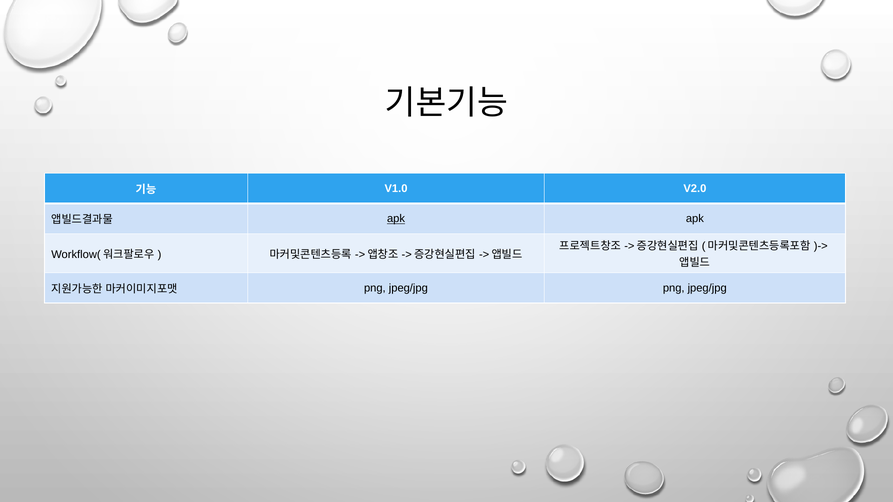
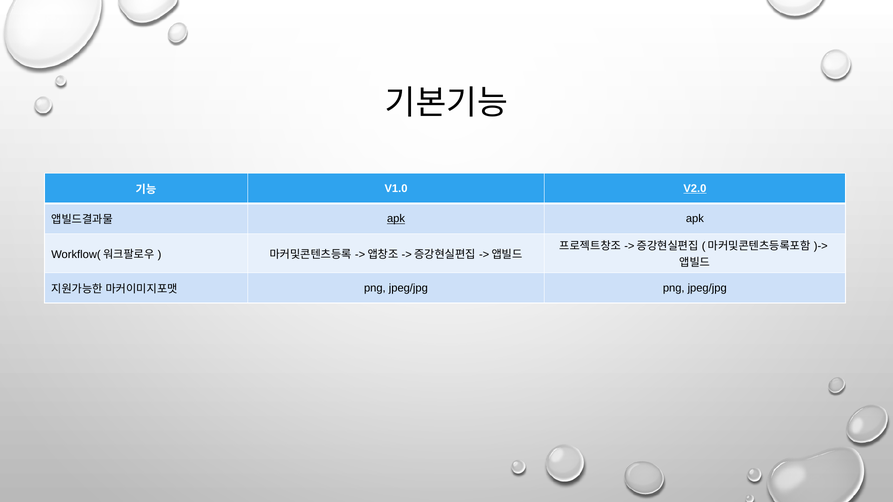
V2.0 underline: none -> present
